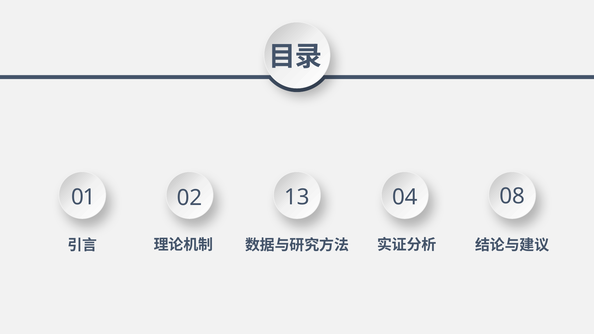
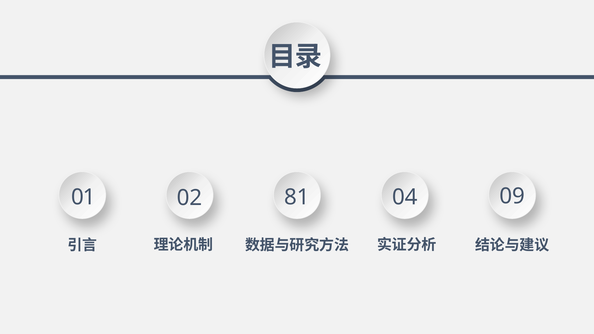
13: 13 -> 81
08: 08 -> 09
